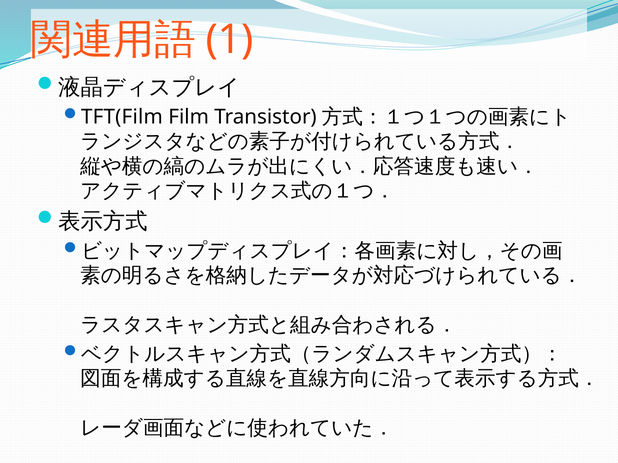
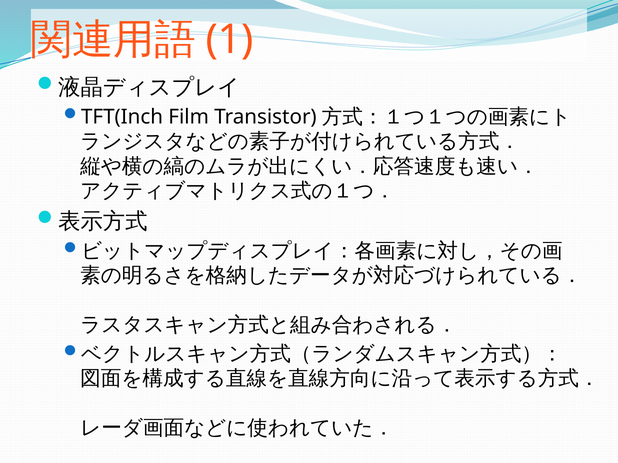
TFT(Film: TFT(Film -> TFT(Inch
